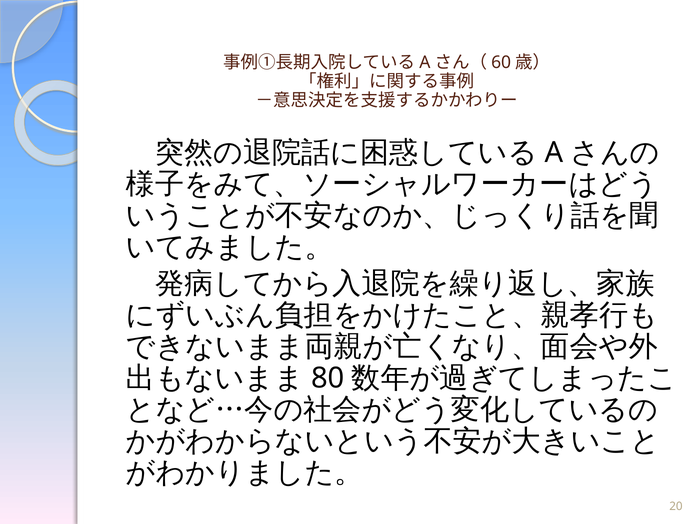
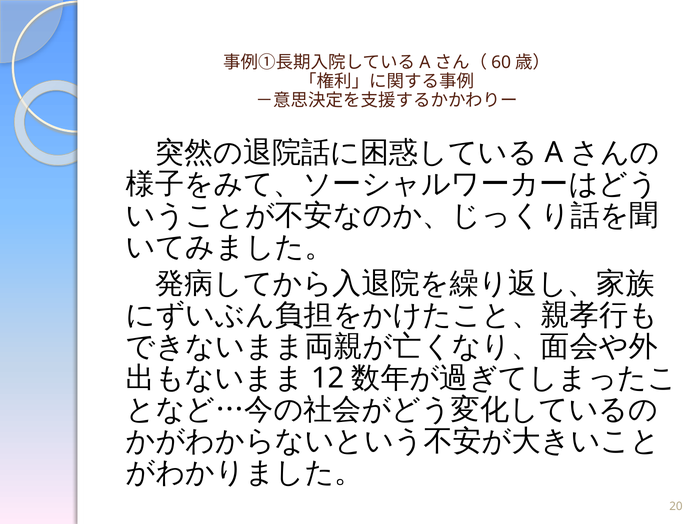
80: 80 -> 12
